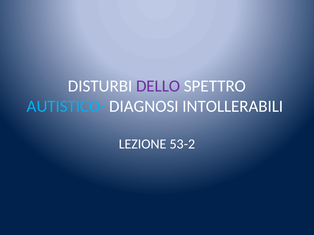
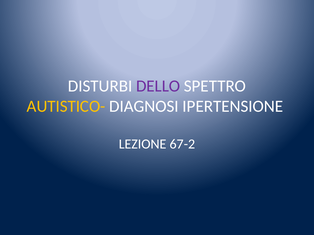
AUTISTICO- colour: light blue -> yellow
INTOLLERABILI: INTOLLERABILI -> IPERTENSIONE
53-2: 53-2 -> 67-2
